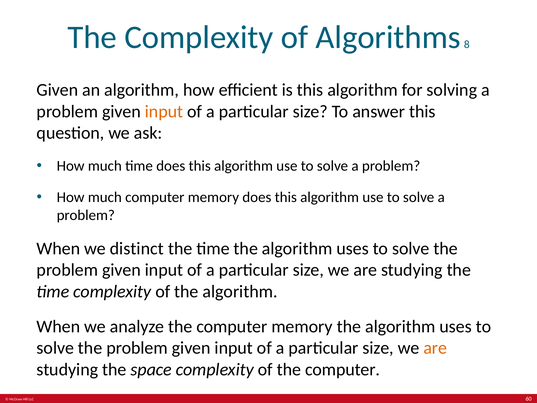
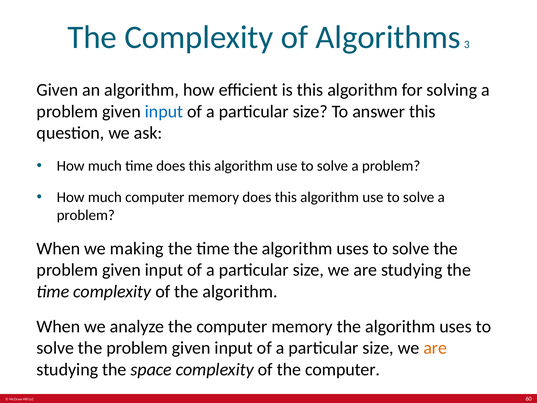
8: 8 -> 3
input at (164, 111) colour: orange -> blue
distinct: distinct -> making
